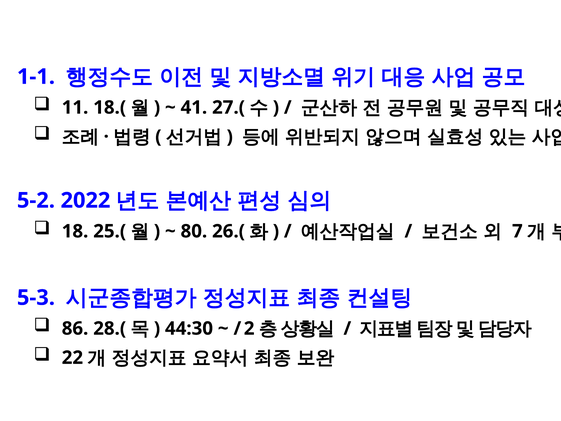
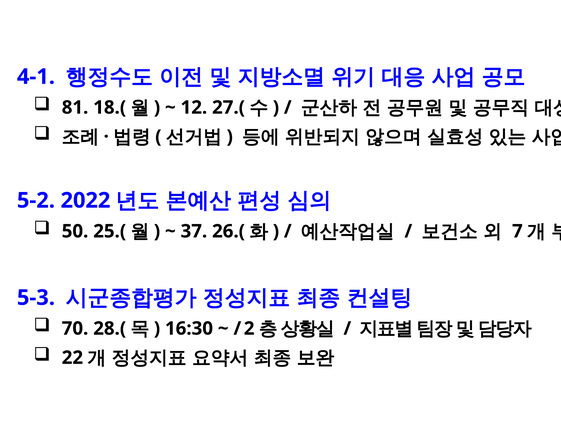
1-1: 1-1 -> 4-1
11: 11 -> 81
41: 41 -> 12
18: 18 -> 50
80: 80 -> 37
86: 86 -> 70
44:30: 44:30 -> 16:30
